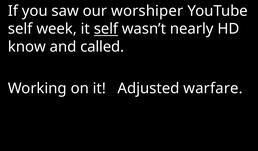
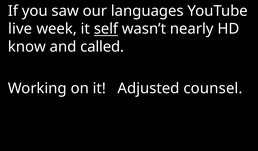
worshiper: worshiper -> languages
self at (20, 29): self -> live
warfare: warfare -> counsel
